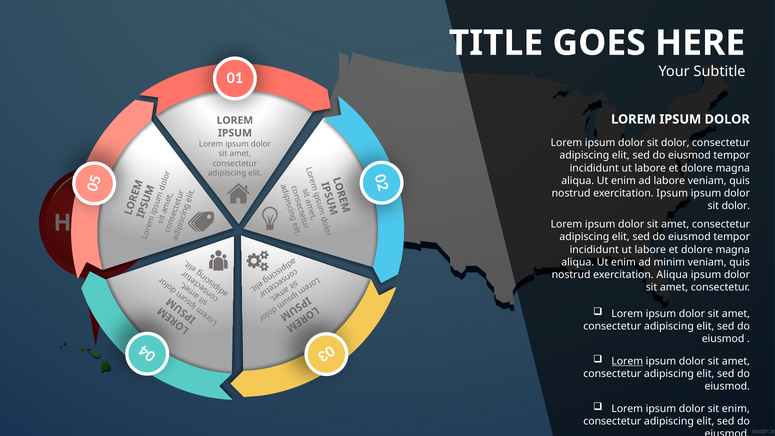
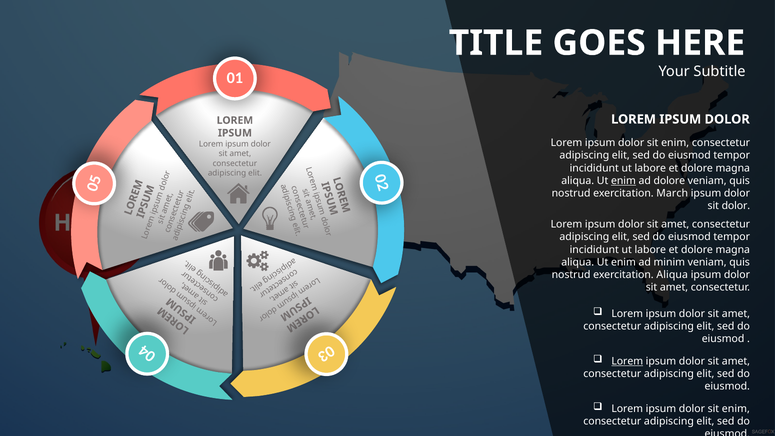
dolor at (675, 143): dolor -> enim
enim at (623, 181) underline: none -> present
ad labore: labore -> dolore
exercitation Ipsum: Ipsum -> March
